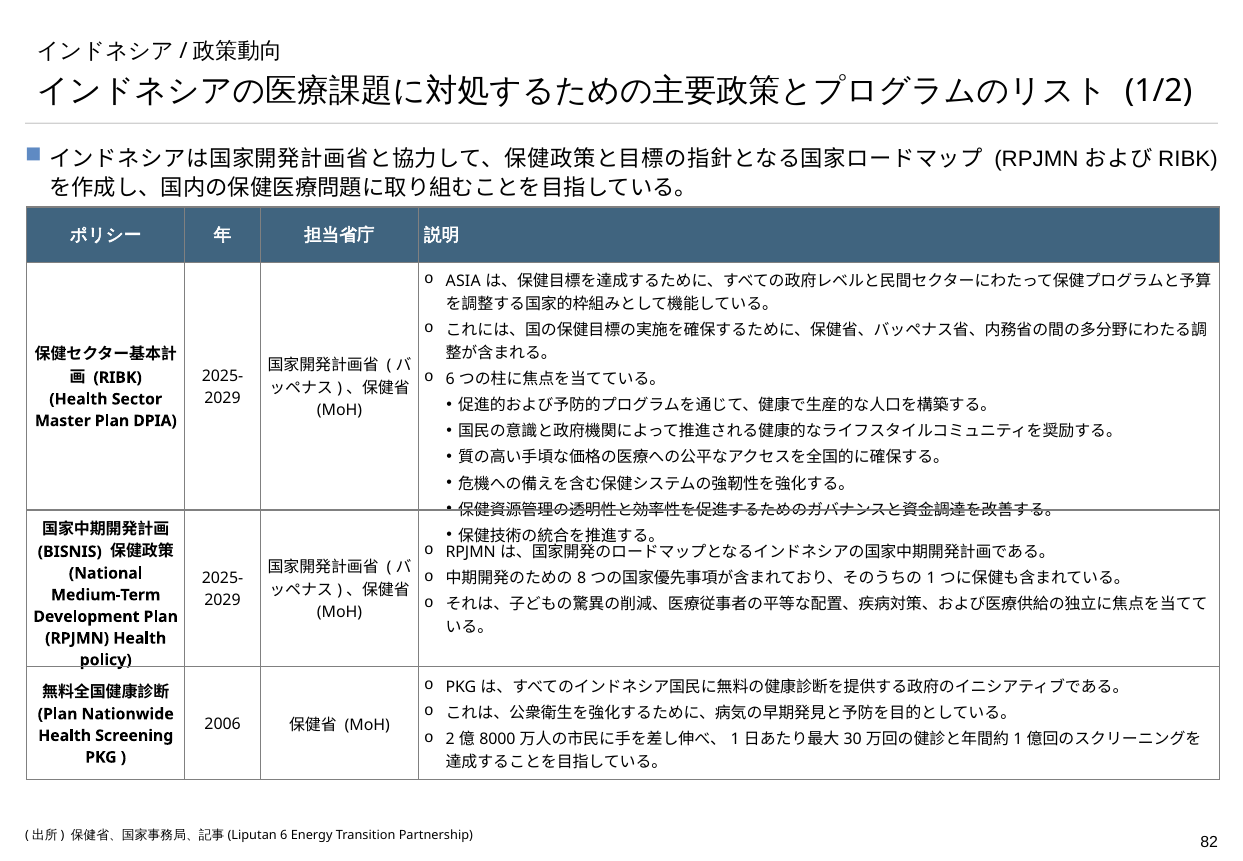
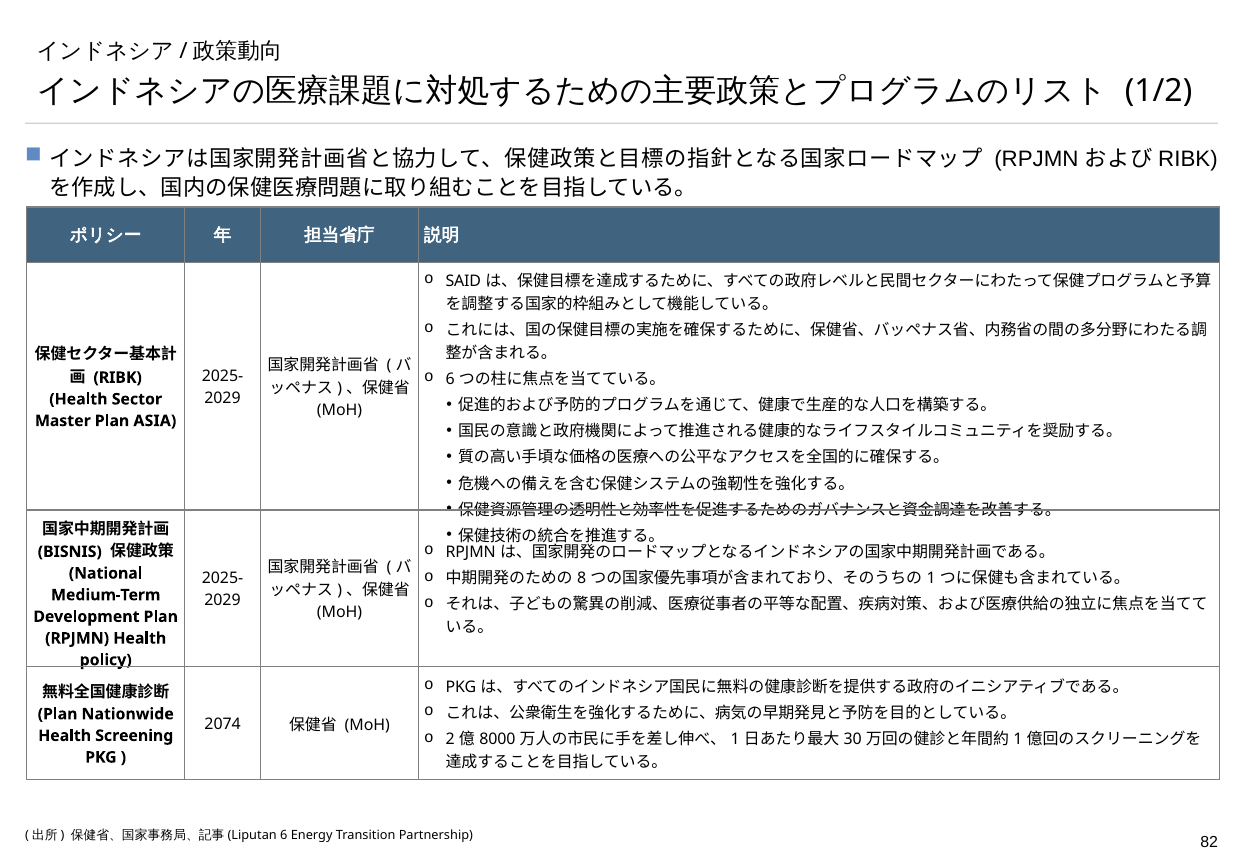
ASIA: ASIA -> SAID
DPIA: DPIA -> ASIA
2006: 2006 -> 2074
